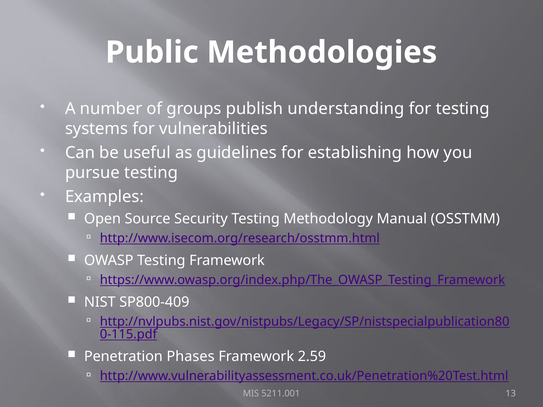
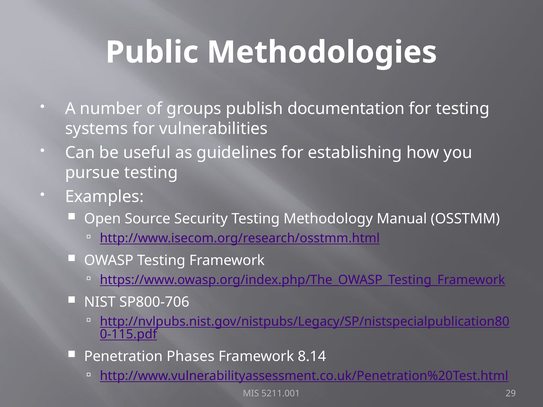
understanding: understanding -> documentation
SP800-409: SP800-409 -> SP800-706
2.59: 2.59 -> 8.14
13: 13 -> 29
